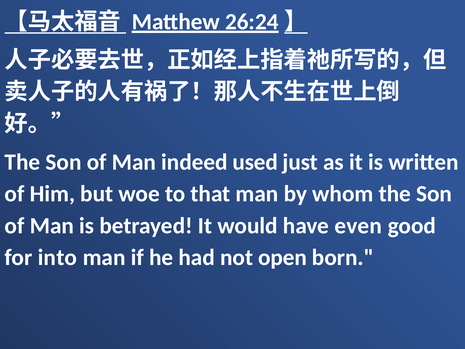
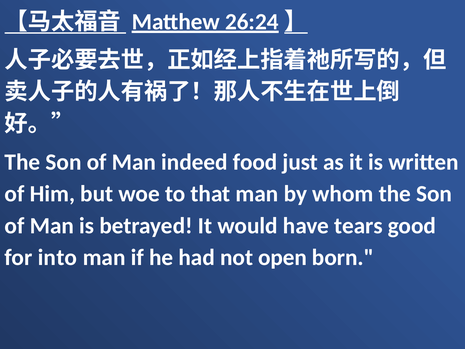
used: used -> food
even: even -> tears
